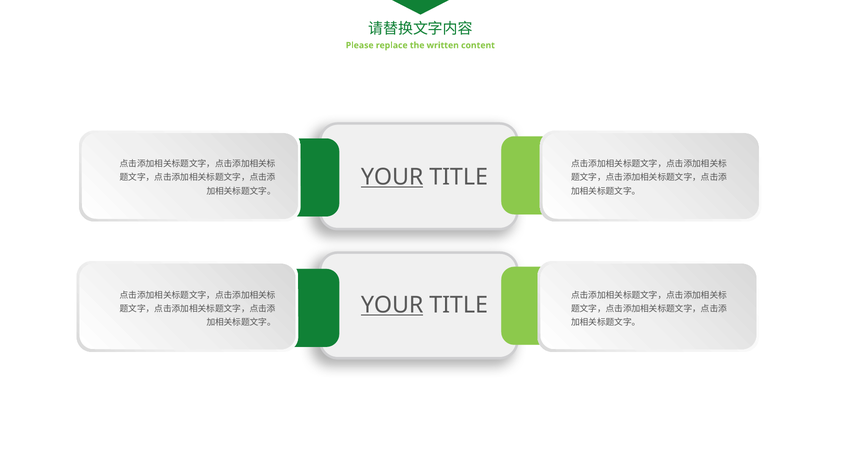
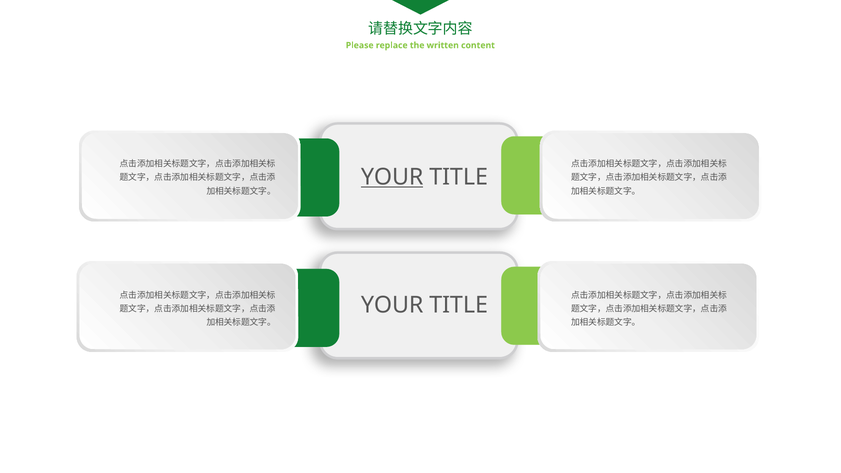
YOUR at (392, 305) underline: present -> none
